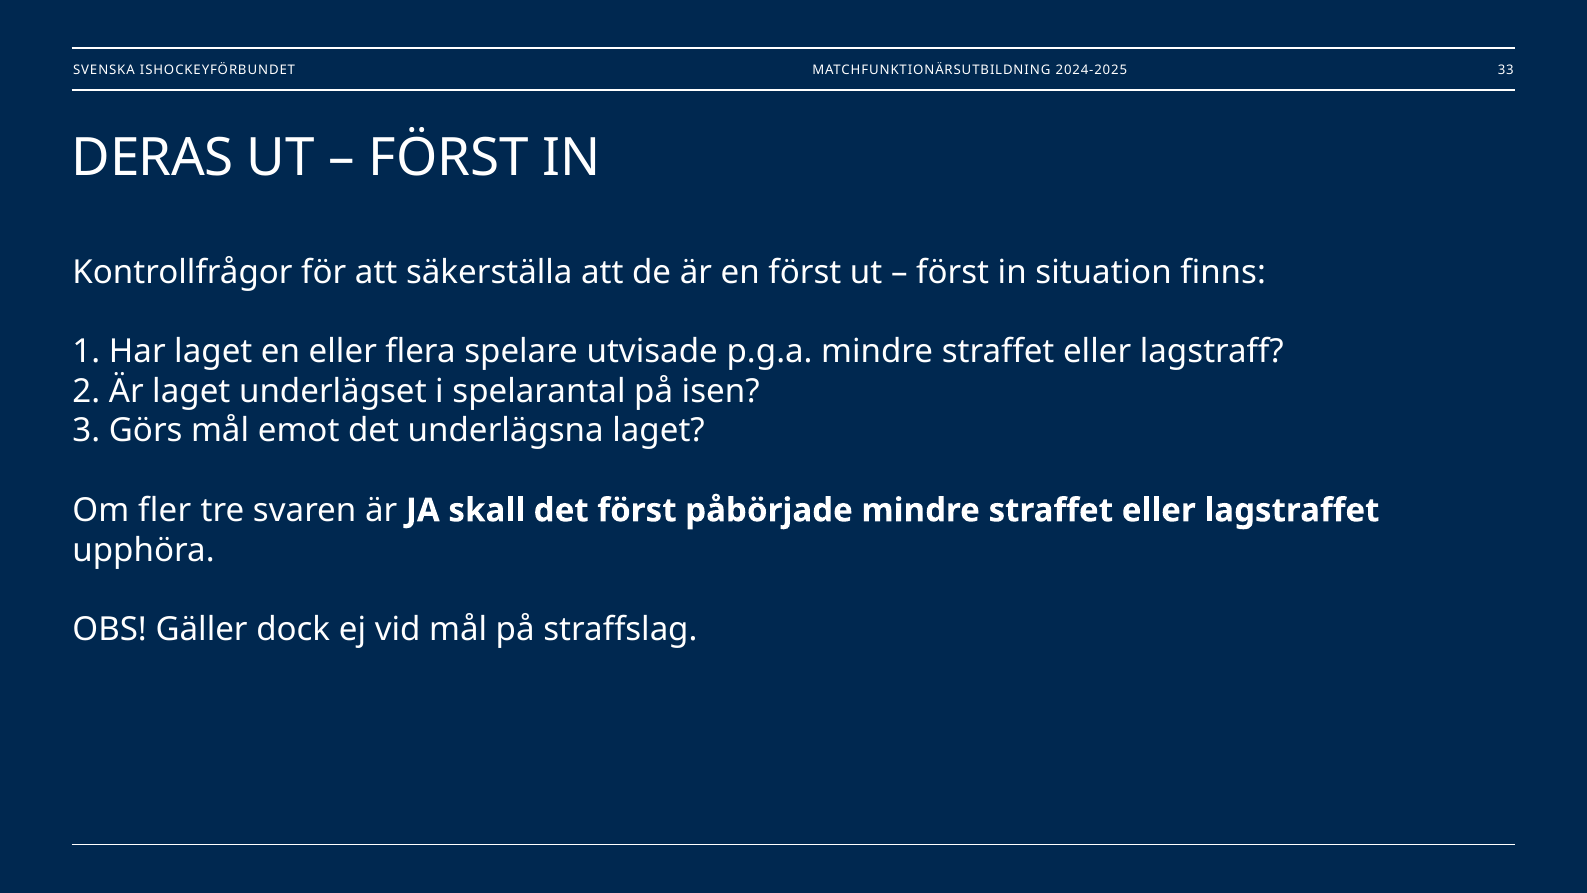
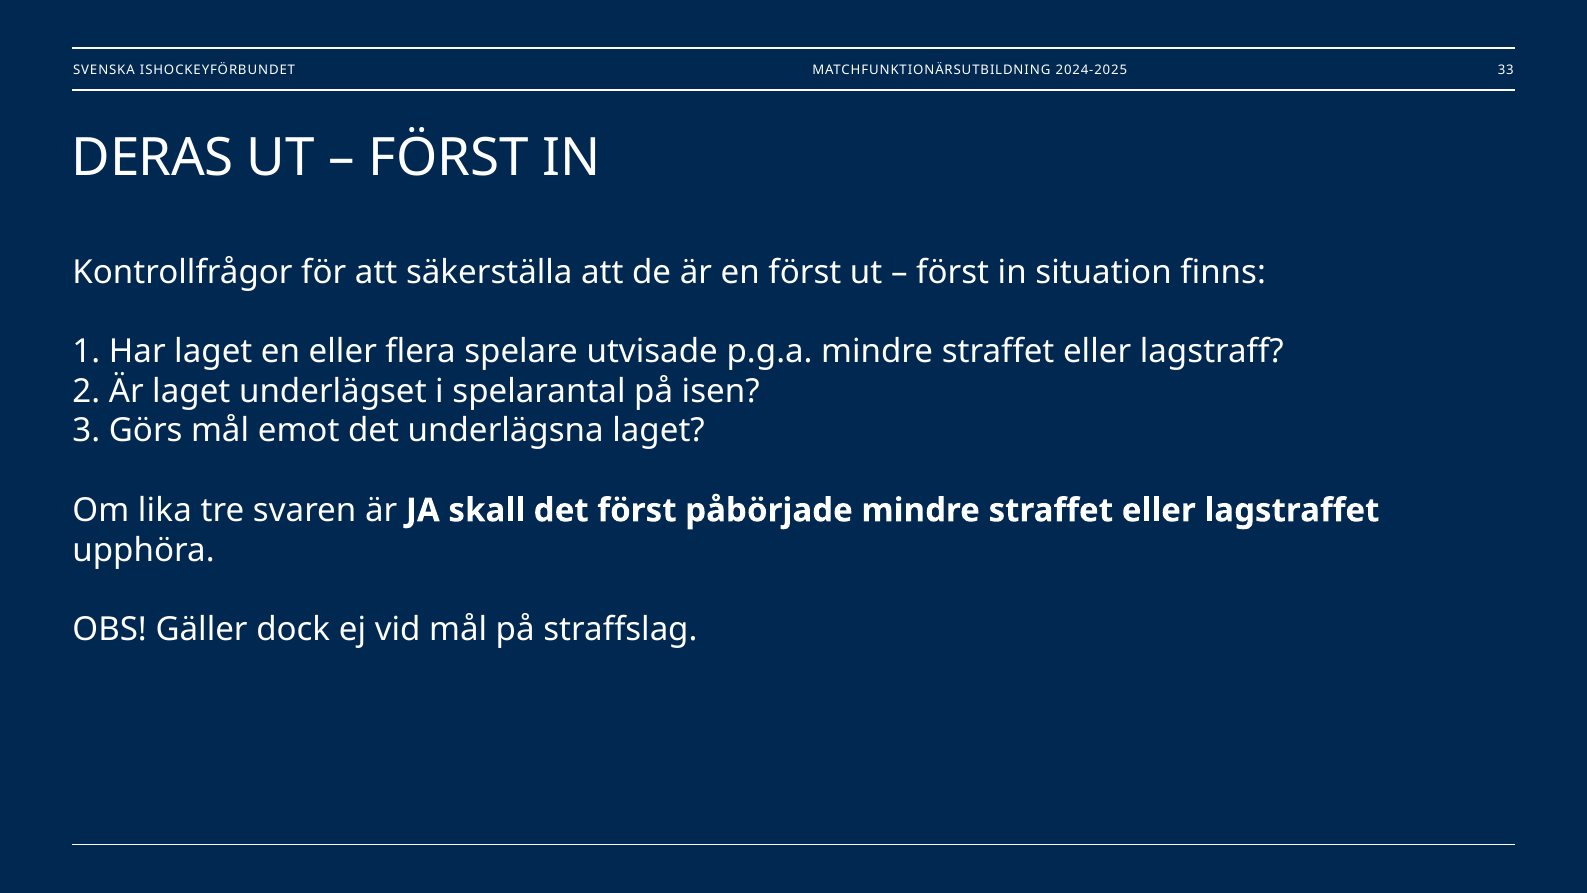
fler: fler -> lika
